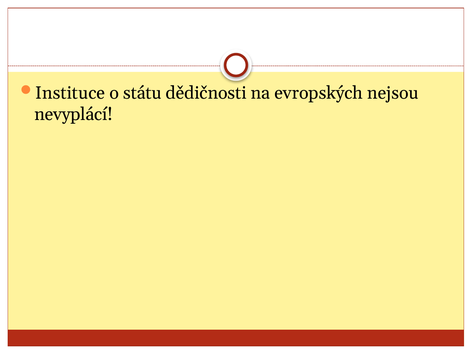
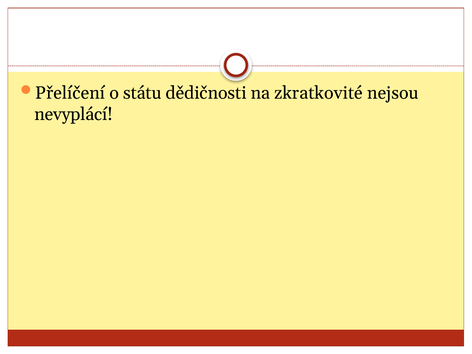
Instituce: Instituce -> Přelíčení
evropských: evropských -> zkratkovité
